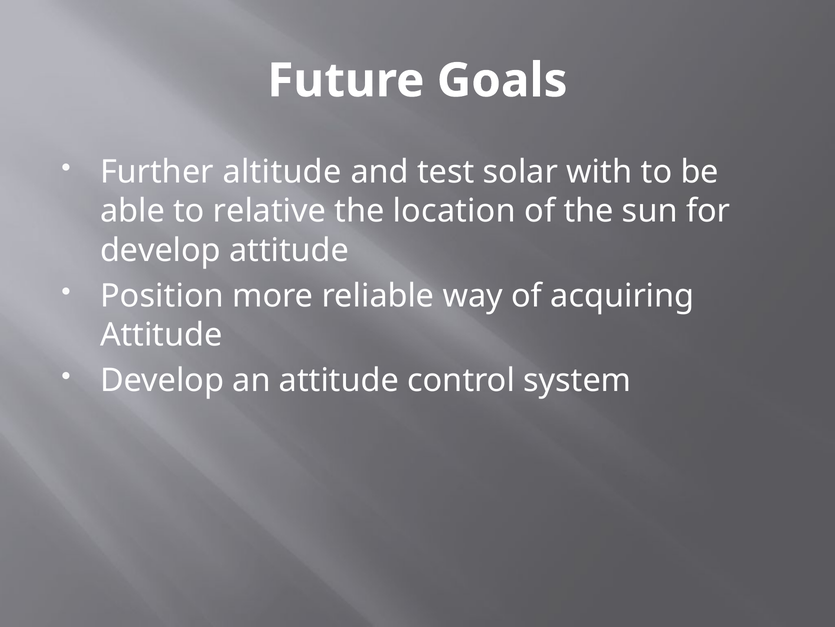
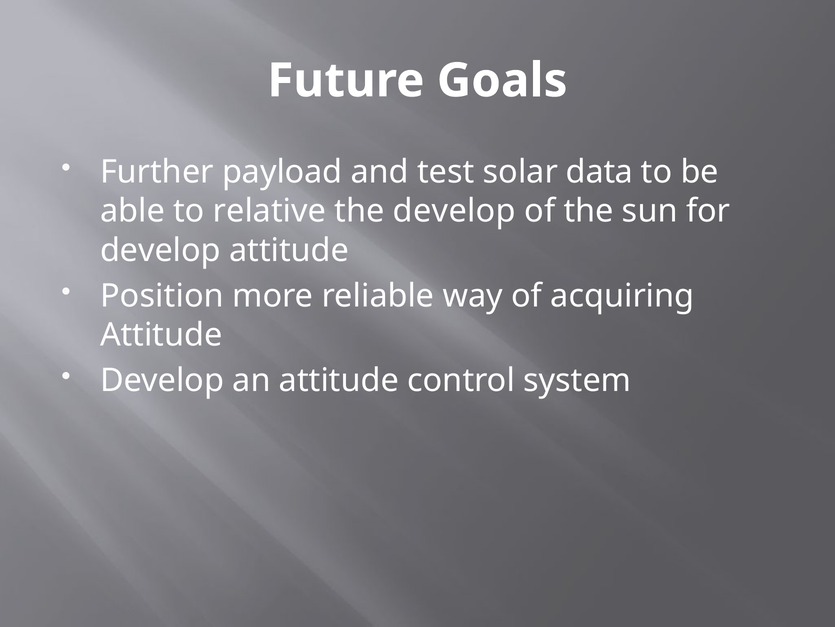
altitude: altitude -> payload
with: with -> data
the location: location -> develop
